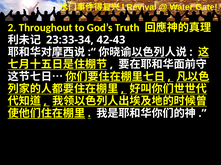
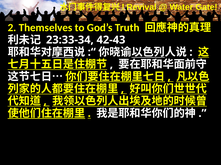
Throughout: Throughout -> Themselves
